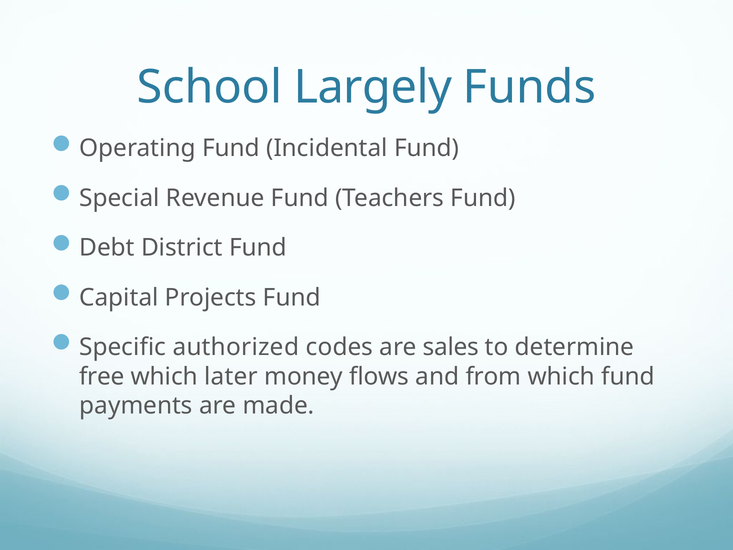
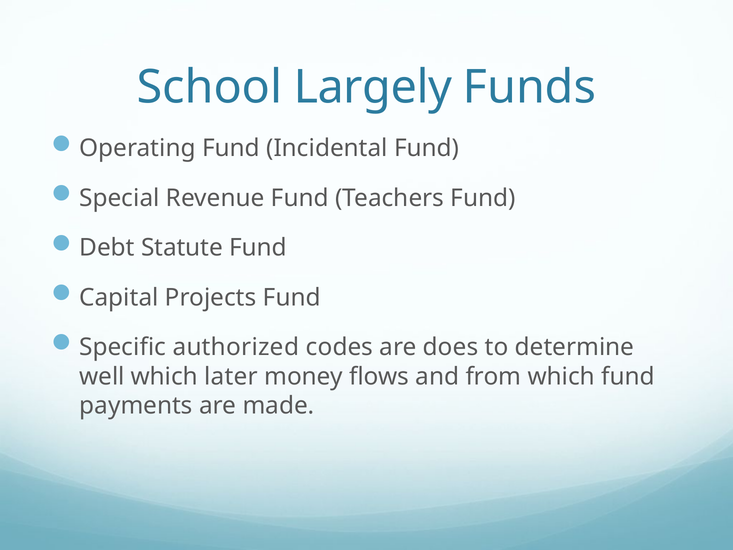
District: District -> Statute
sales: sales -> does
free: free -> well
